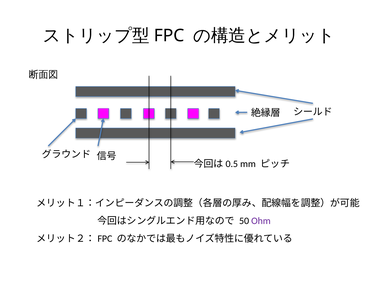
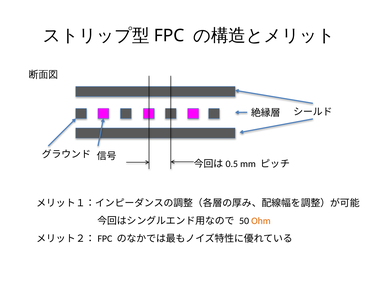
Ohm colour: purple -> orange
